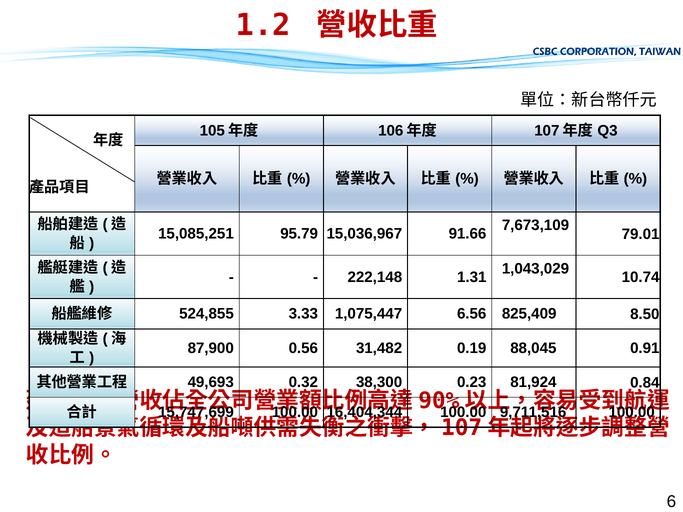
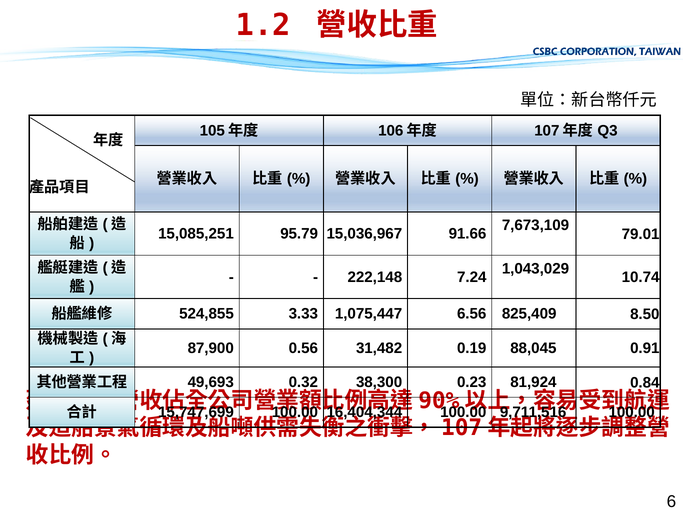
1.31: 1.31 -> 7.24
